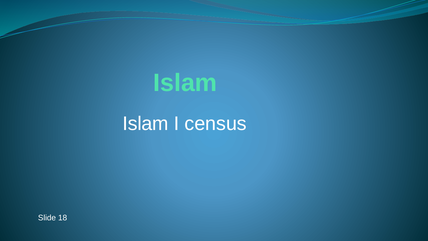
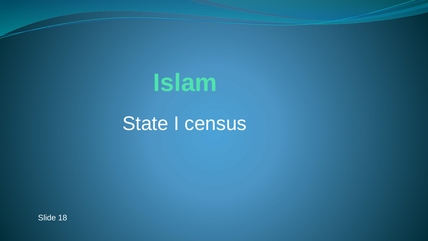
Islam at (146, 124): Islam -> State
